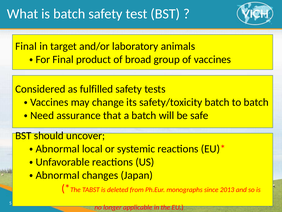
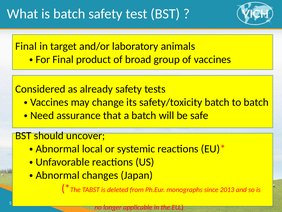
fulfilled: fulfilled -> already
